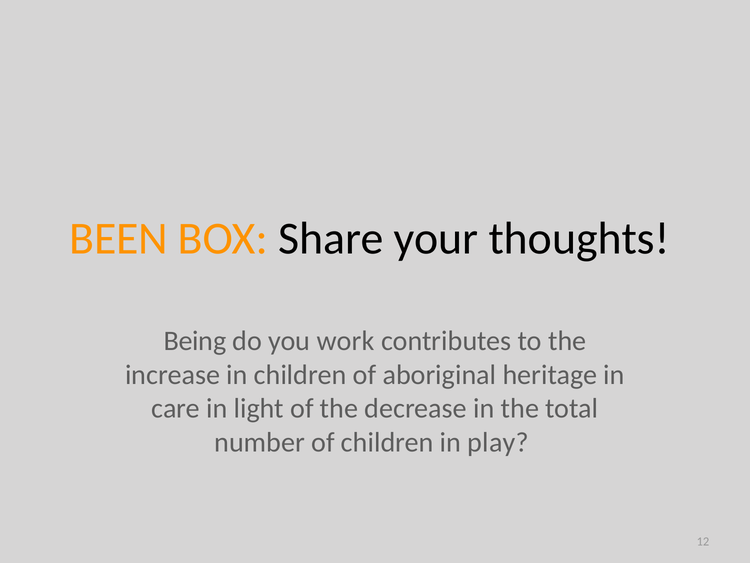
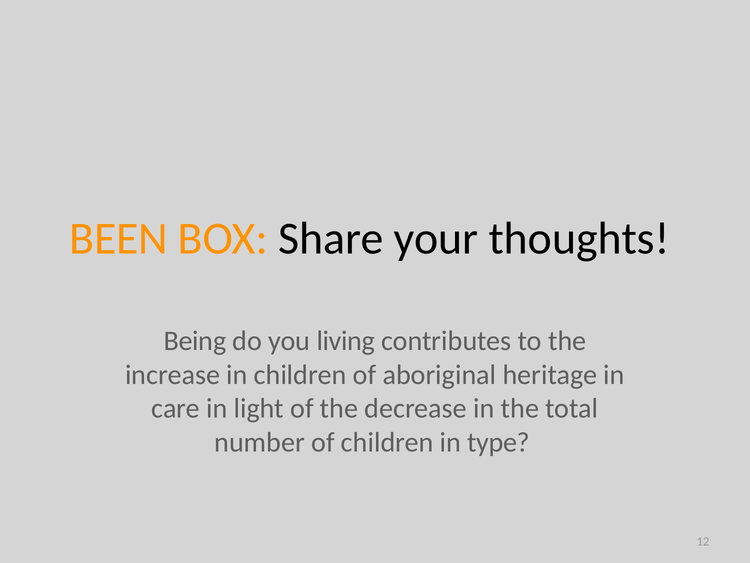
work: work -> living
play: play -> type
